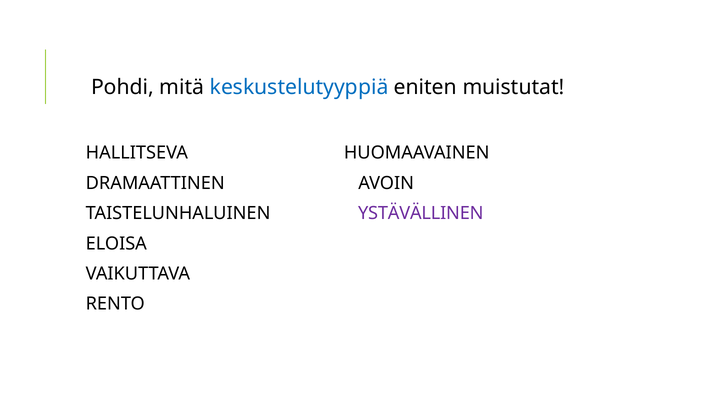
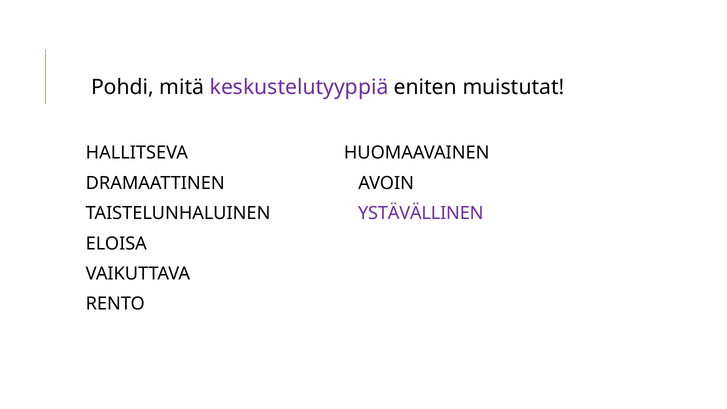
keskustelutyyppiä colour: blue -> purple
